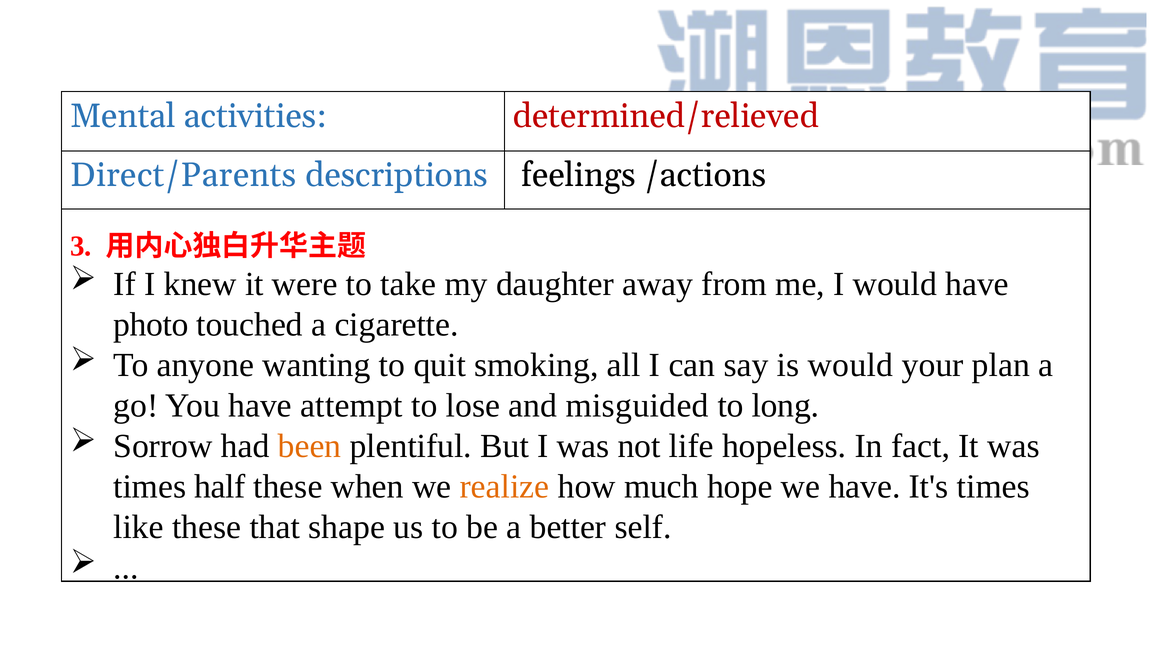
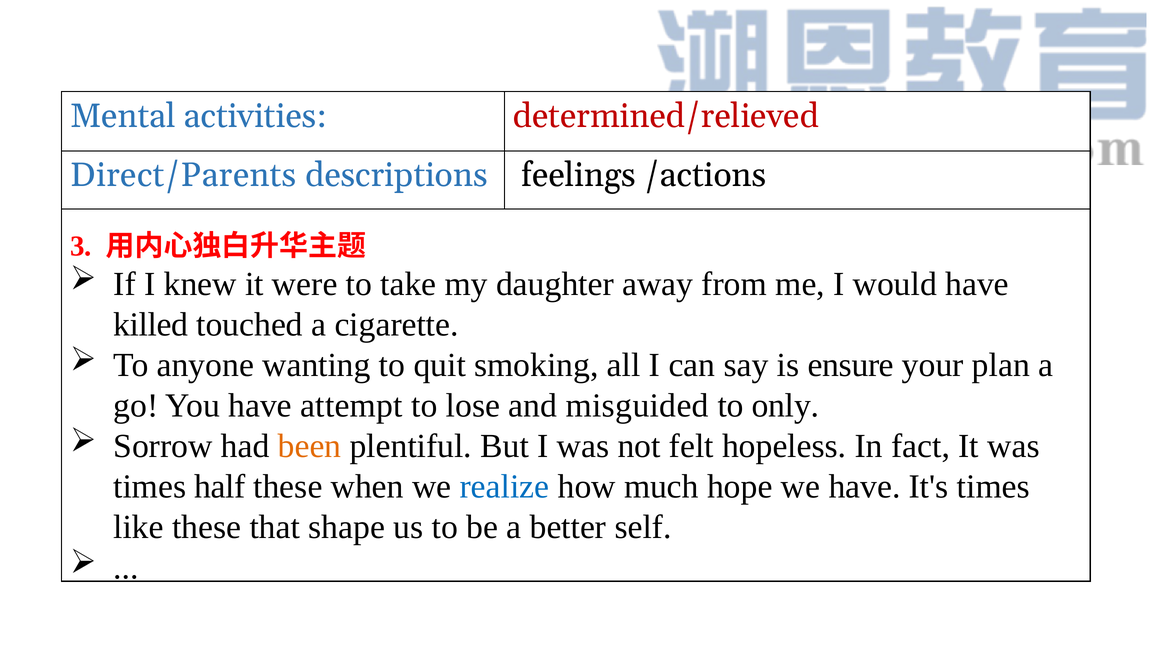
photo: photo -> killed
is would: would -> ensure
long: long -> only
life: life -> felt
realize colour: orange -> blue
